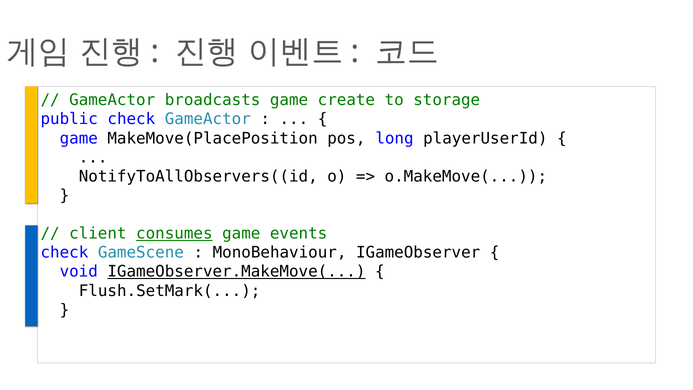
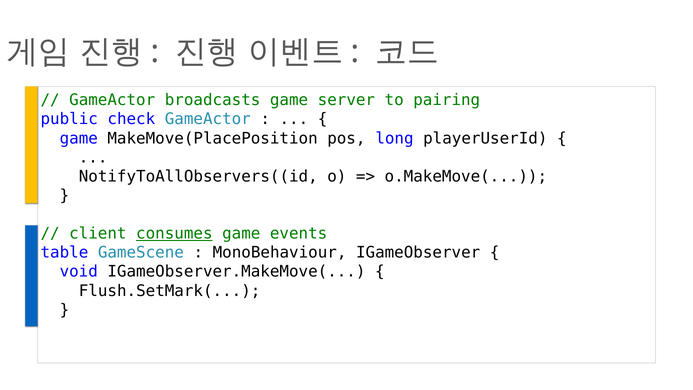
create: create -> server
storage: storage -> pairing
check at (64, 253): check -> table
IGameObserver.MakeMove( underline: present -> none
